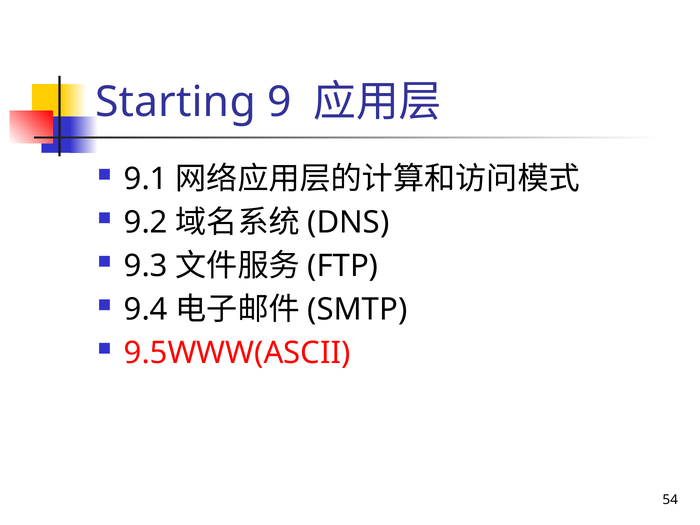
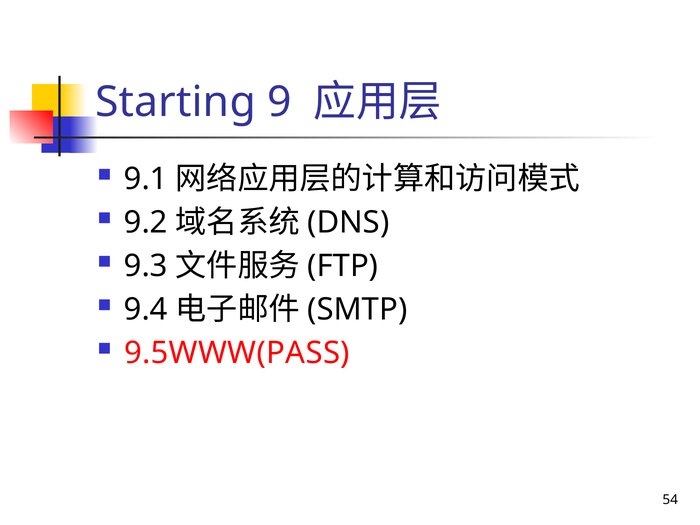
9.5WWW(ASCII: 9.5WWW(ASCII -> 9.5WWW(PASS
